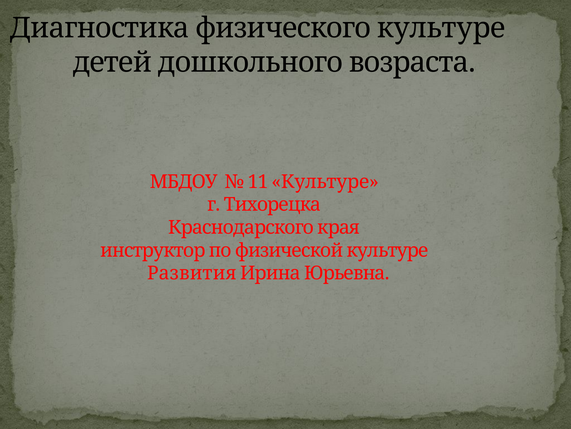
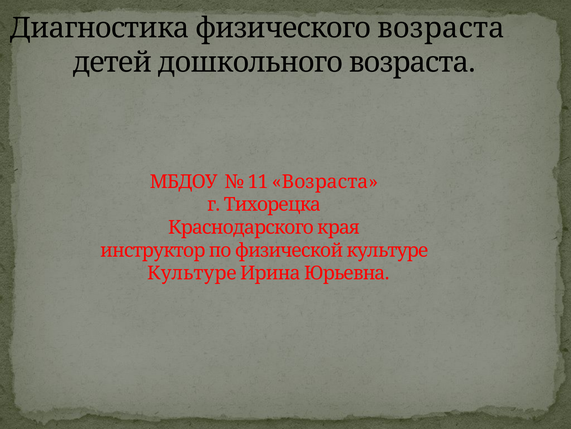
физического культуре: культуре -> возраста
11 Культуре: Культуре -> Возраста
Развития at (192, 273): Развития -> Культуре
